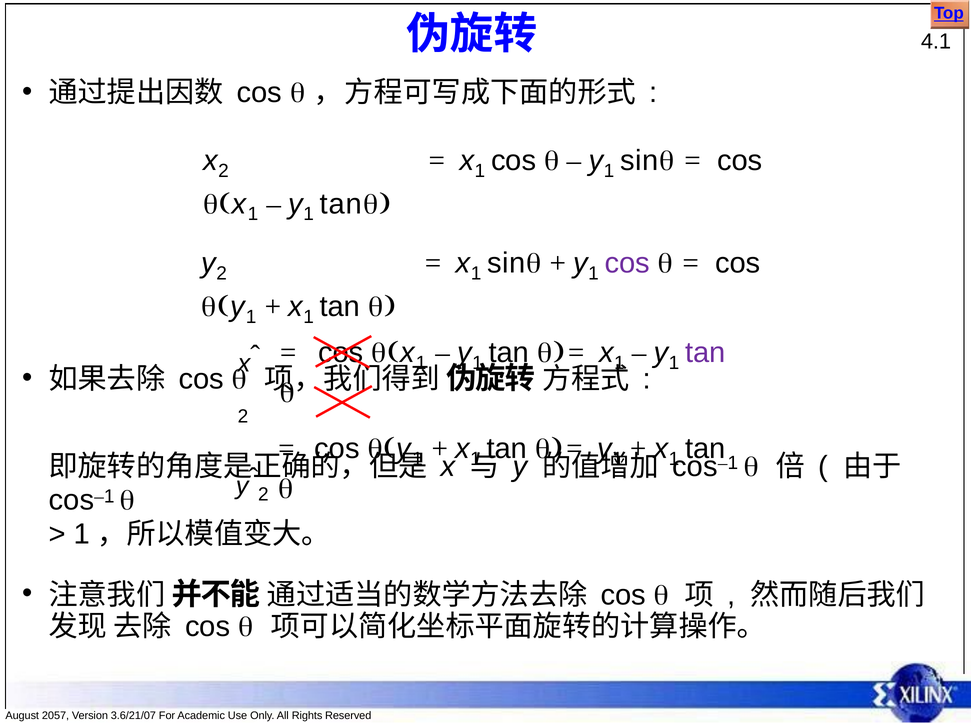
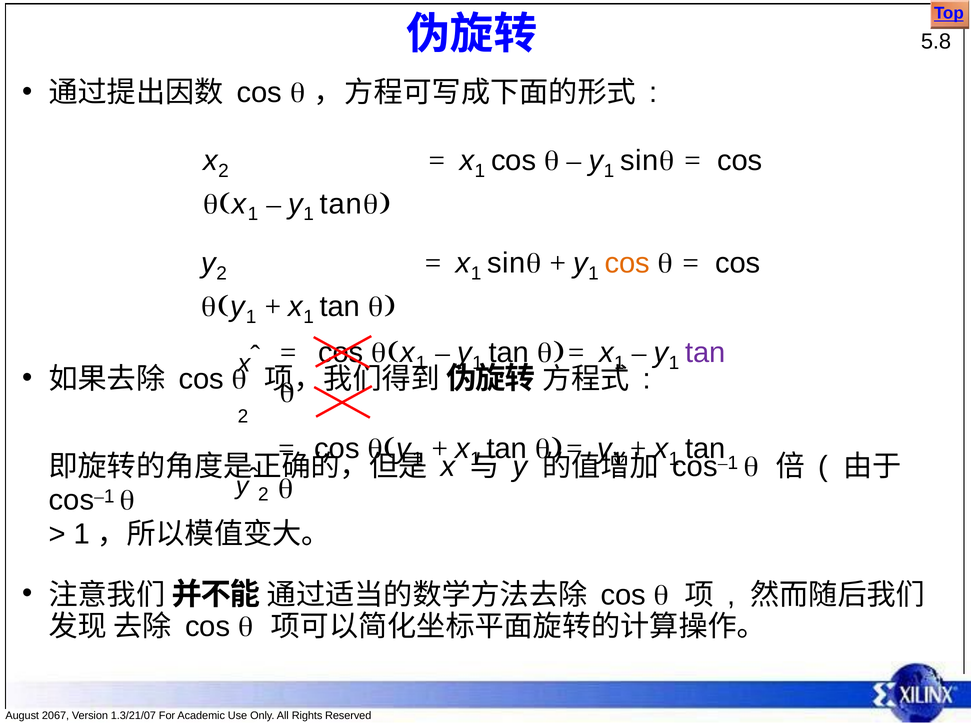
4.1: 4.1 -> 5.8
cos at (627, 263) colour: purple -> orange
2057: 2057 -> 2067
3.6/21/07: 3.6/21/07 -> 1.3/21/07
